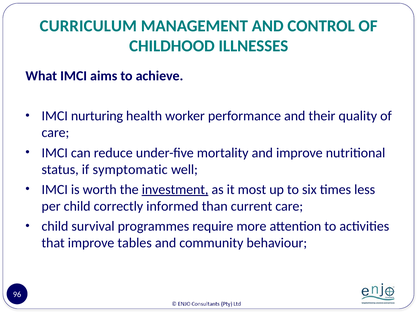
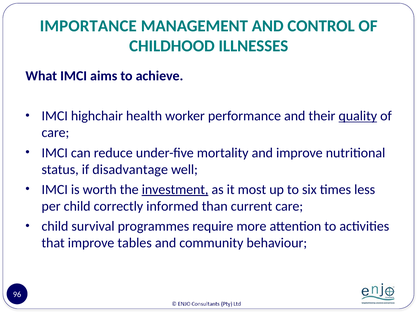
CURRICULUM: CURRICULUM -> IMPORTANCE
nurturing: nurturing -> highchair
quality underline: none -> present
symptomatic: symptomatic -> disadvantage
